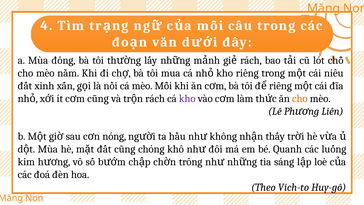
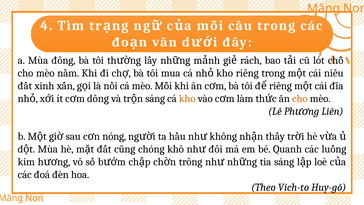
cũng at (98, 98): cũng -> dông
rách at (155, 98): rách -> sáng
kho at (187, 98) colour: purple -> orange
